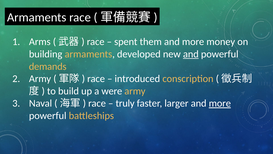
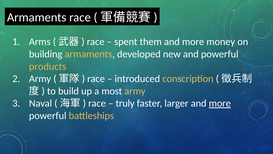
and at (191, 54) underline: present -> none
demands: demands -> products
were: were -> most
